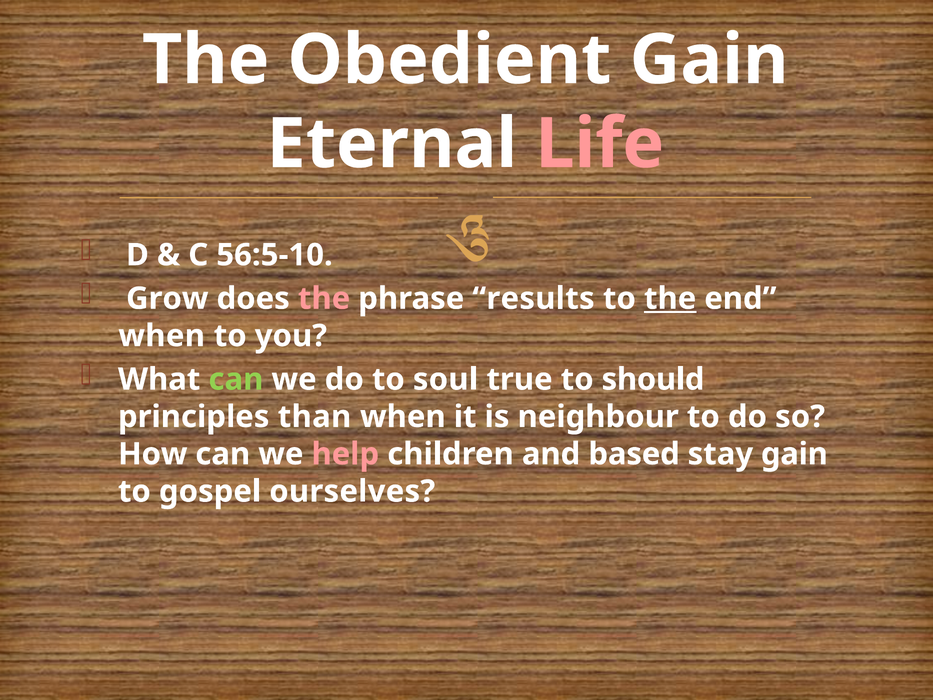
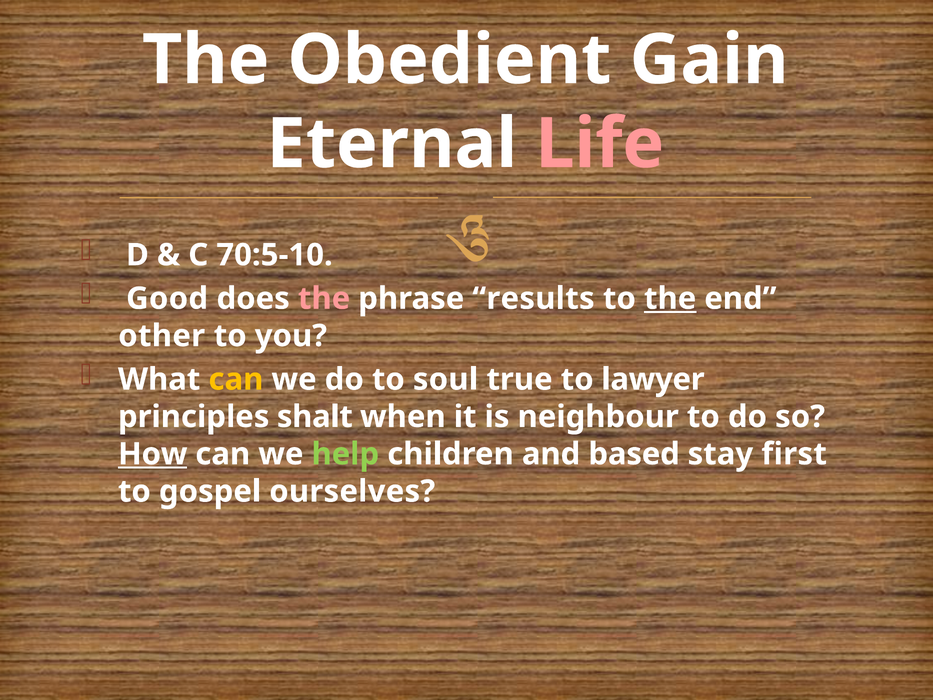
56:5-10: 56:5-10 -> 70:5-10
Grow: Grow -> Good
when at (162, 336): when -> other
can at (236, 379) colour: light green -> yellow
should: should -> lawyer
than: than -> shalt
How underline: none -> present
help colour: pink -> light green
stay gain: gain -> first
